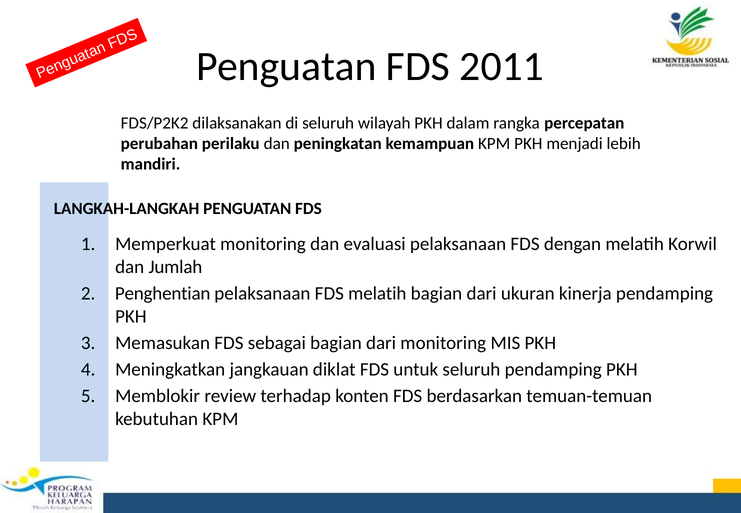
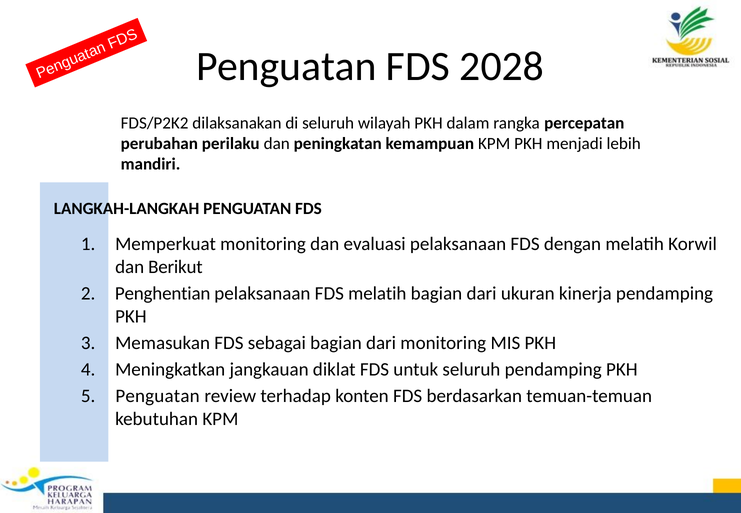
2011: 2011 -> 2028
Jumlah: Jumlah -> Berikut
Memblokir at (158, 396): Memblokir -> Penguatan
